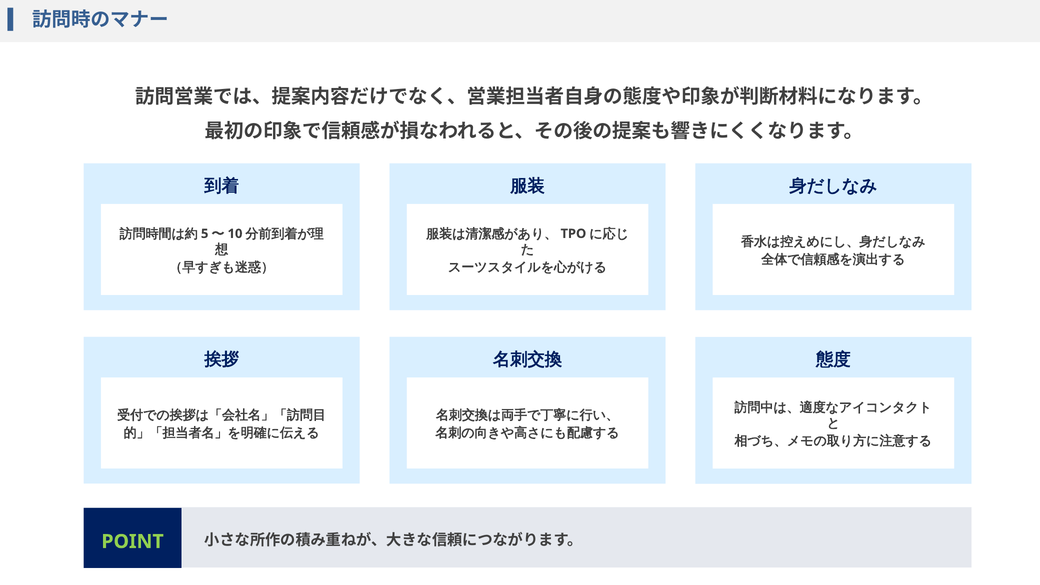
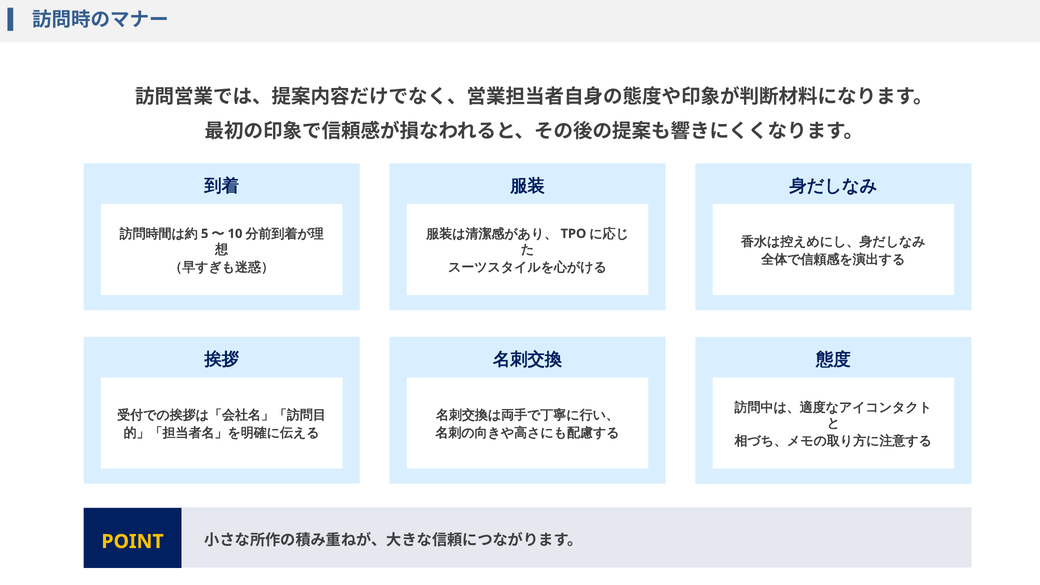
POINT colour: light green -> yellow
